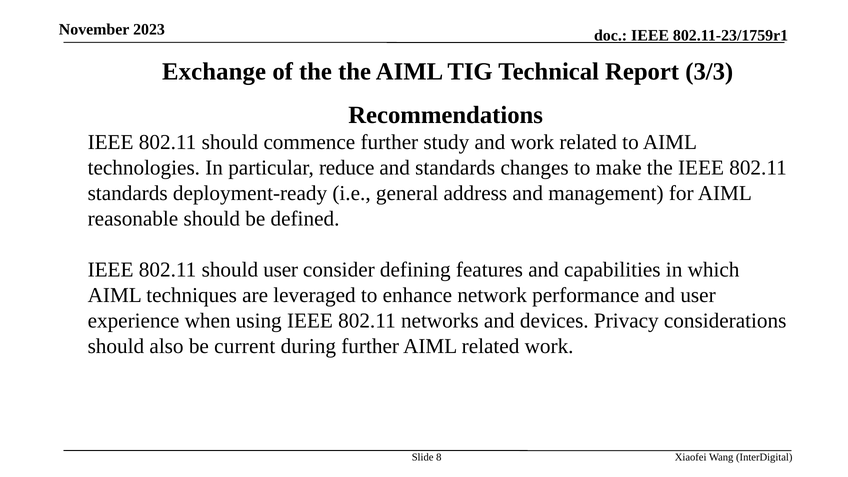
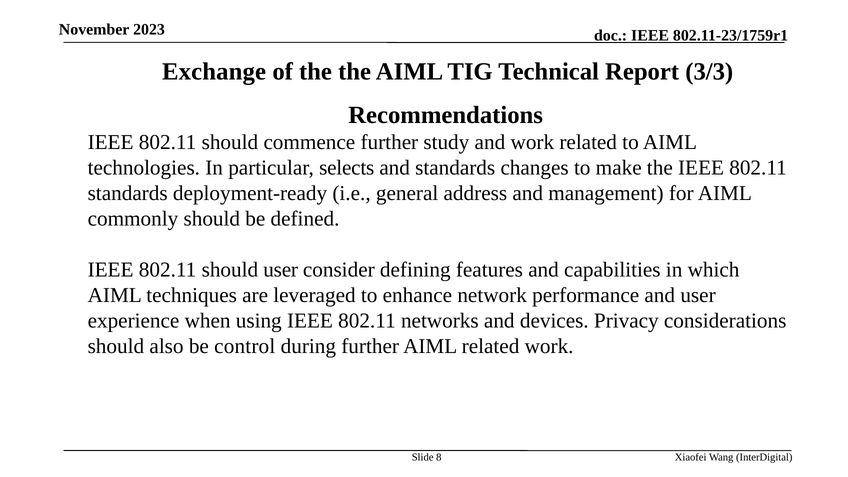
reduce: reduce -> selects
reasonable: reasonable -> commonly
current: current -> control
